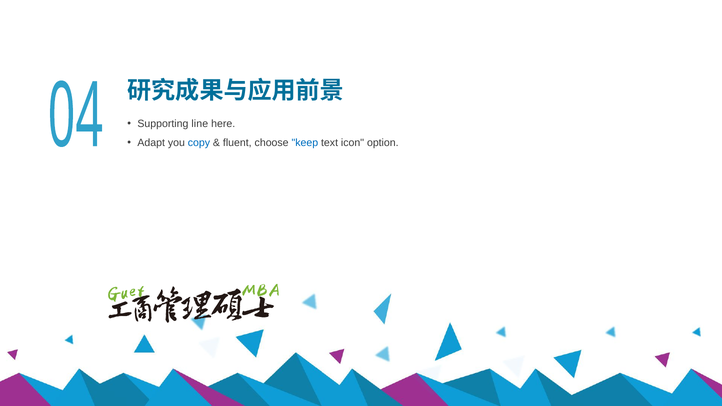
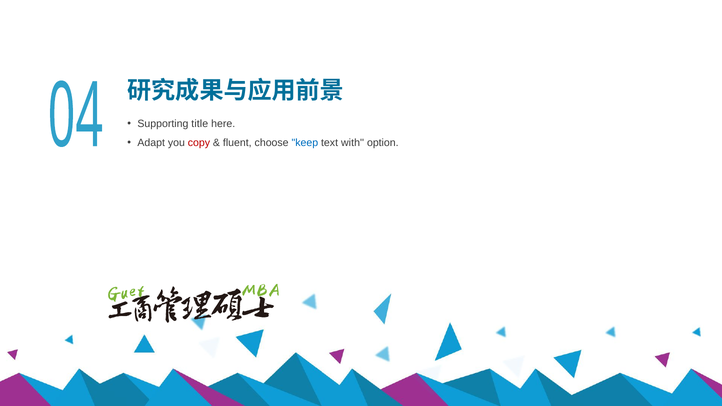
line: line -> title
copy colour: blue -> red
icon: icon -> with
